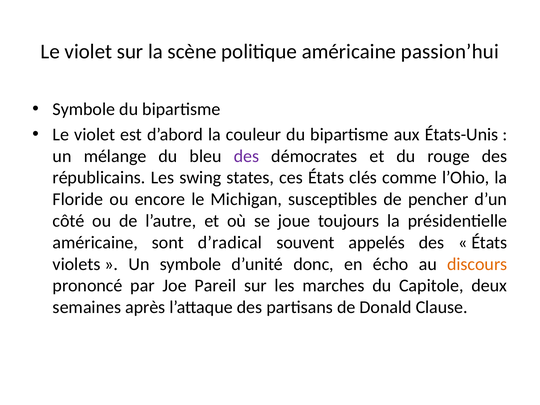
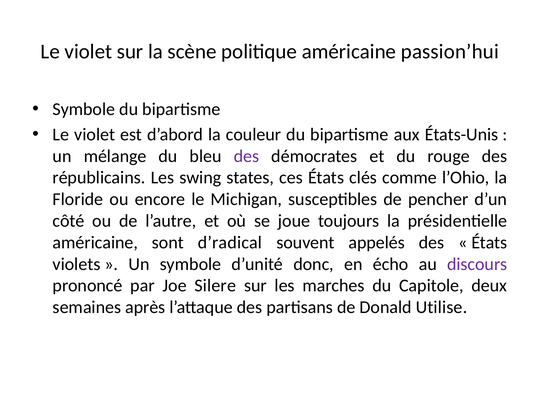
discours colour: orange -> purple
Pareil: Pareil -> Silere
Clause: Clause -> Utilise
